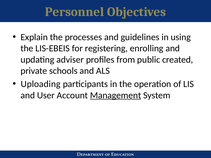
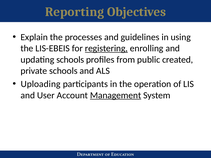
Personnel: Personnel -> Reporting
registering underline: none -> present
updating adviser: adviser -> schools
